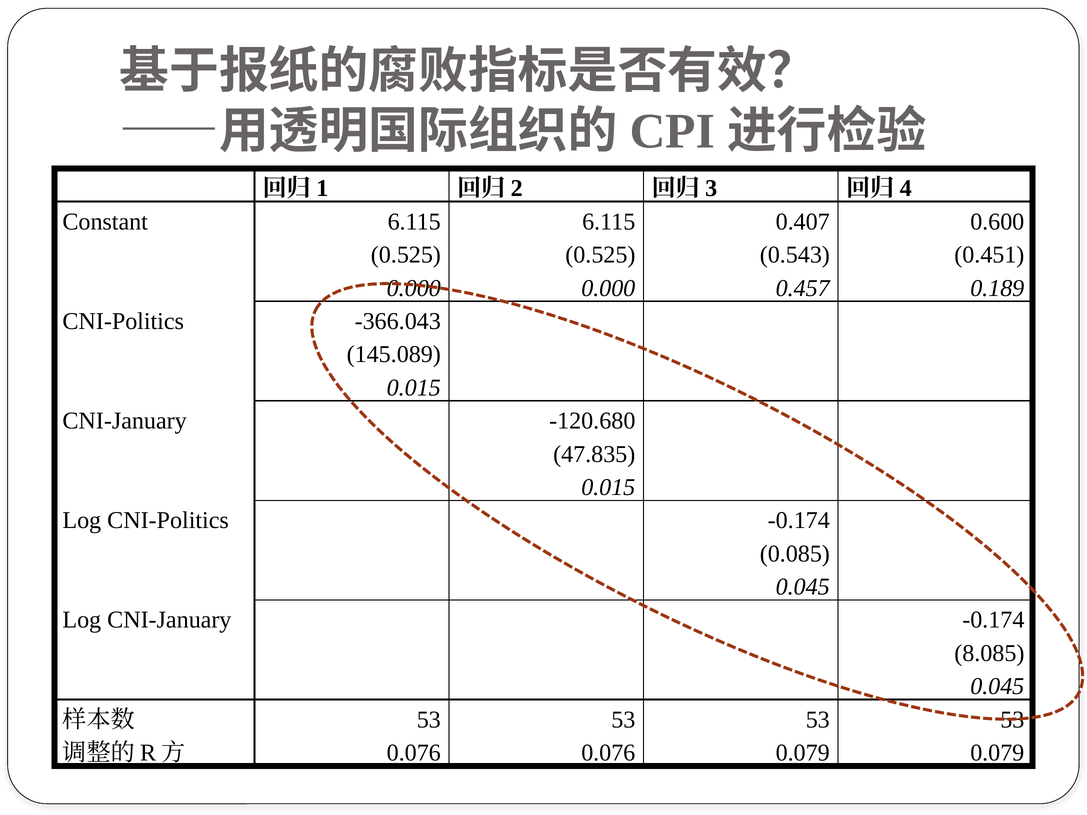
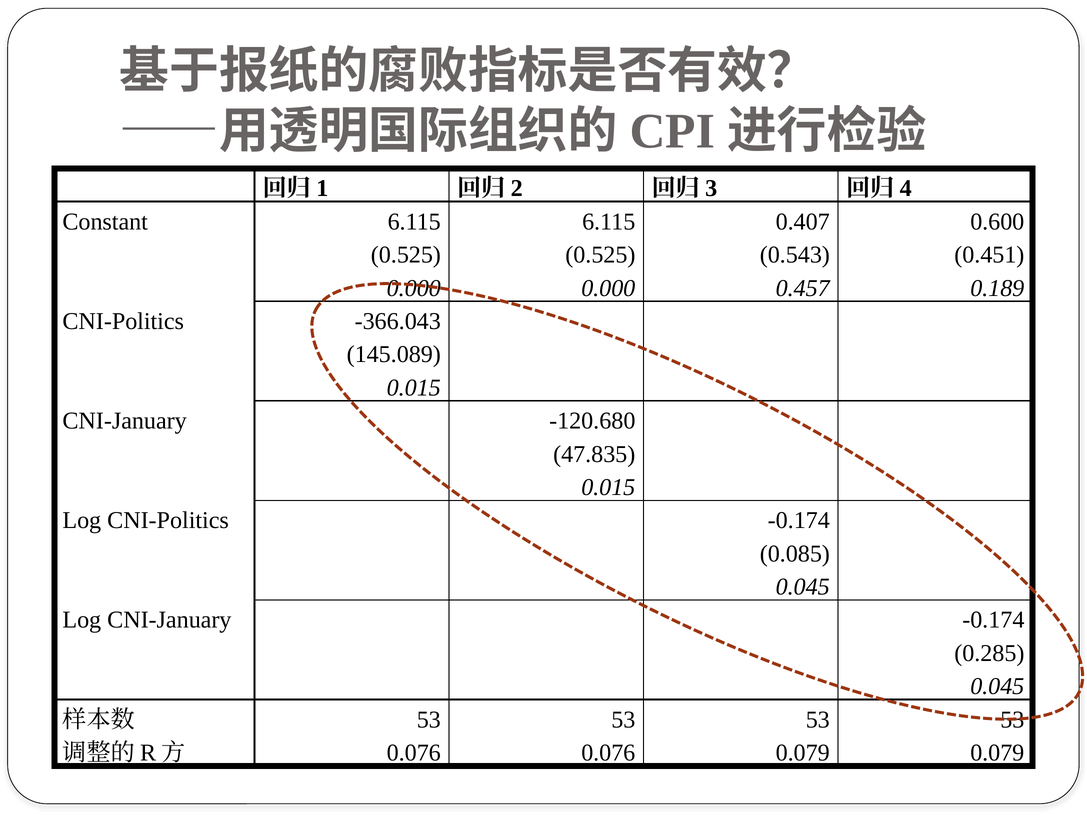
8.085: 8.085 -> 0.285
